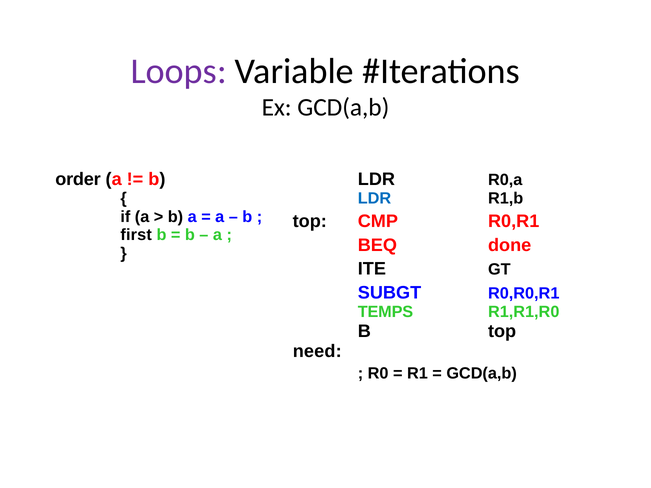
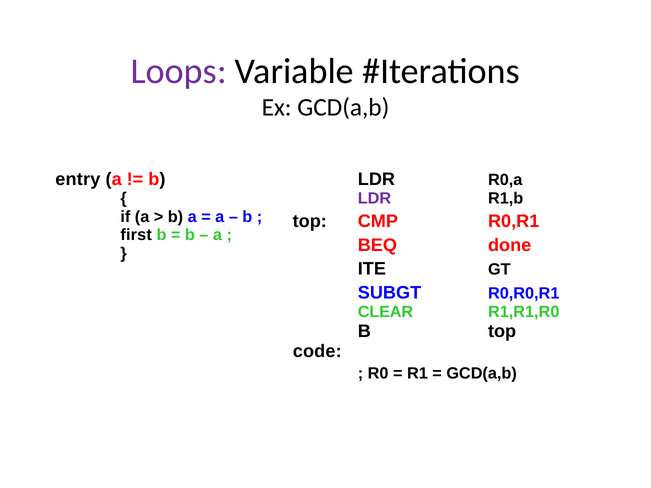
order: order -> entry
LDR at (375, 199) colour: blue -> purple
TEMPS: TEMPS -> CLEAR
need: need -> code
